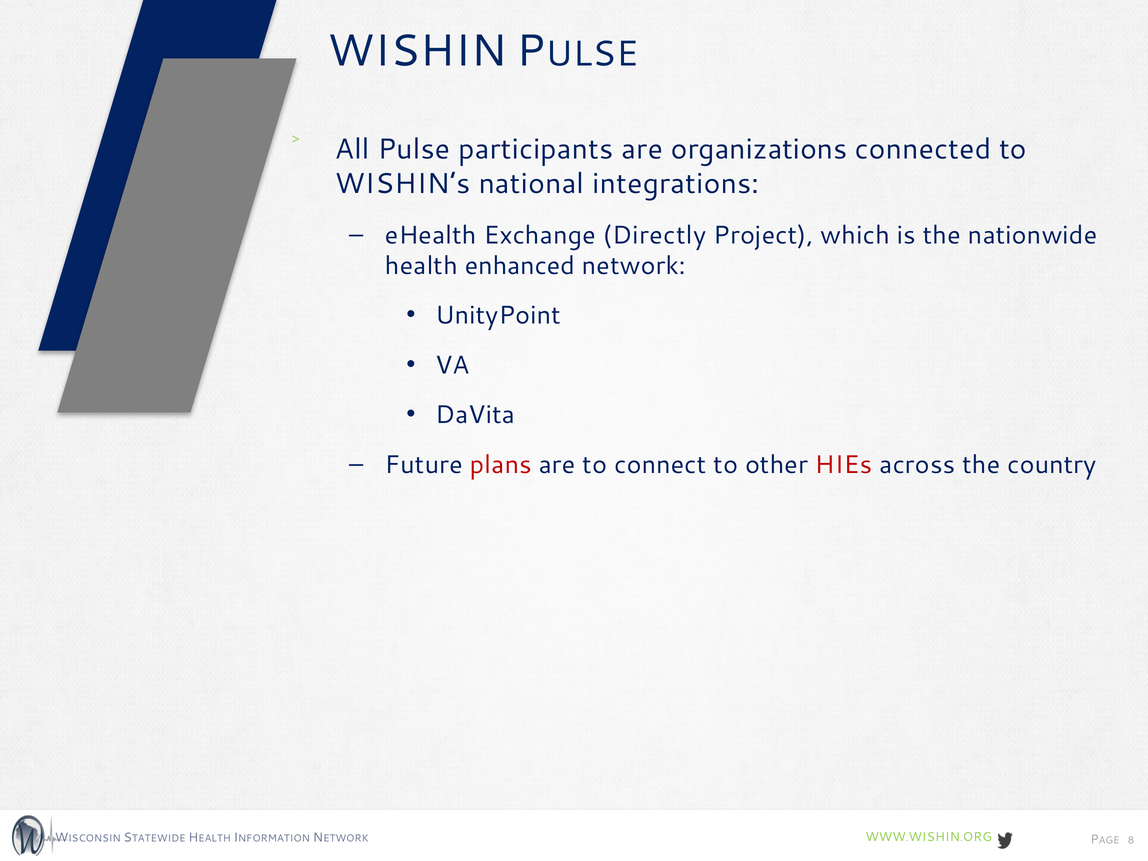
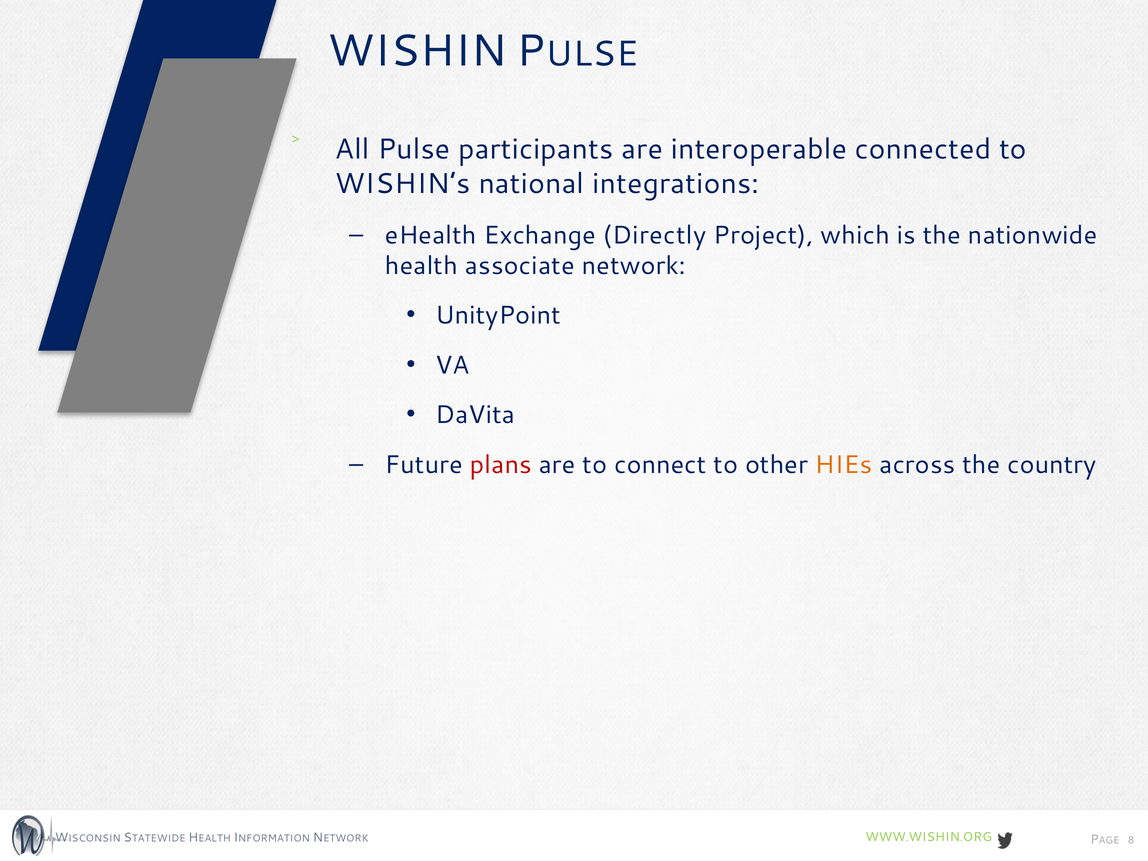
organizations: organizations -> interoperable
enhanced: enhanced -> associate
HIEs colour: red -> orange
